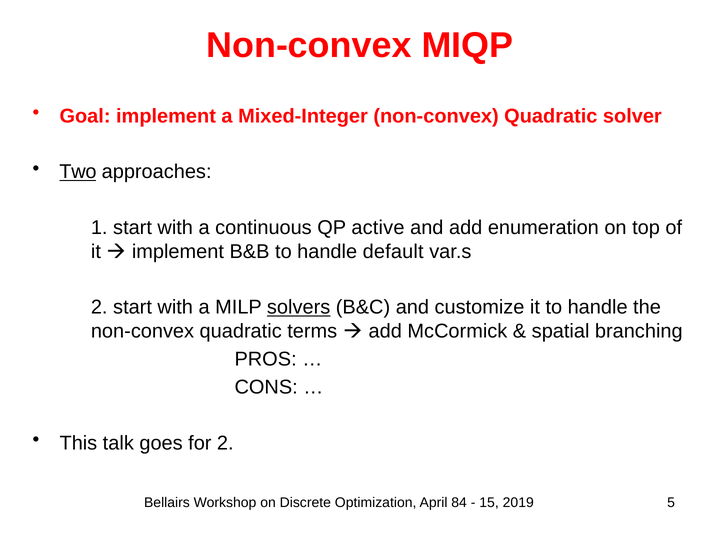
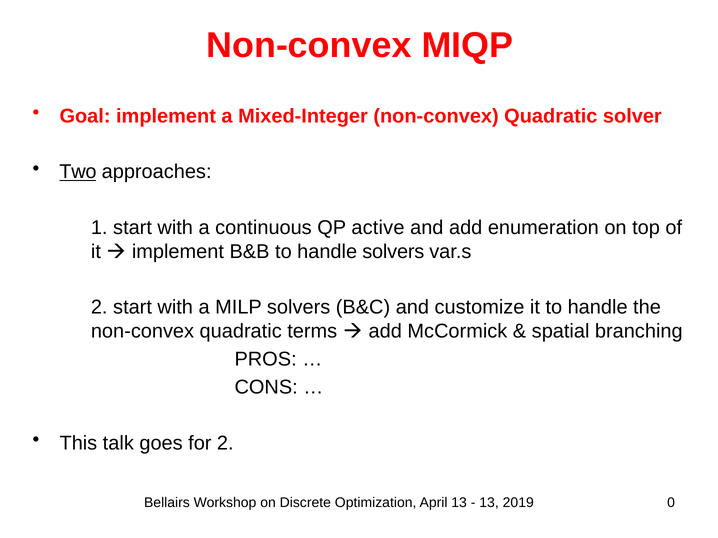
handle default: default -> solvers
solvers at (299, 308) underline: present -> none
April 84: 84 -> 13
15 at (489, 503): 15 -> 13
5: 5 -> 0
